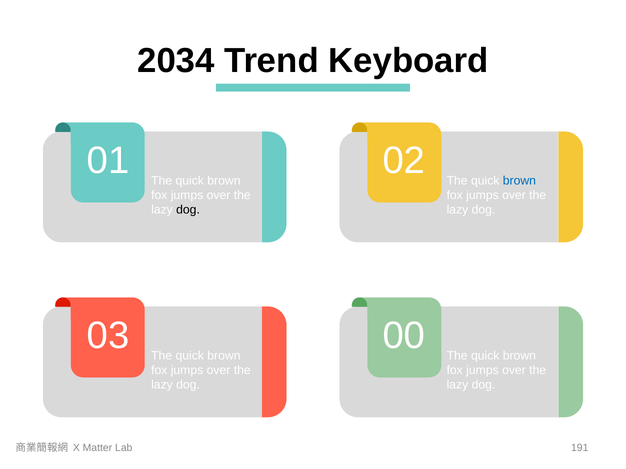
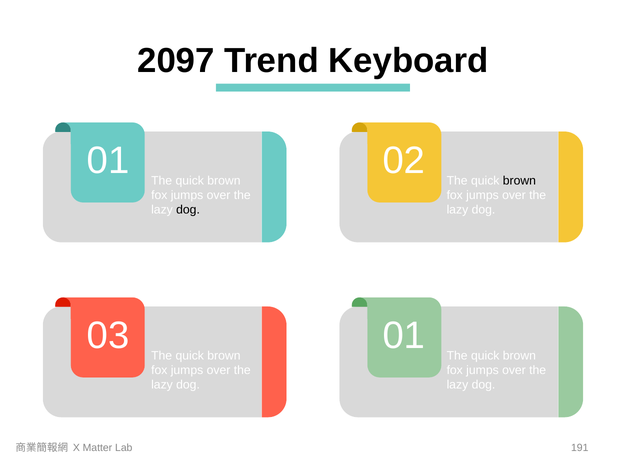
2034: 2034 -> 2097
brown at (519, 181) colour: blue -> black
03 00: 00 -> 01
